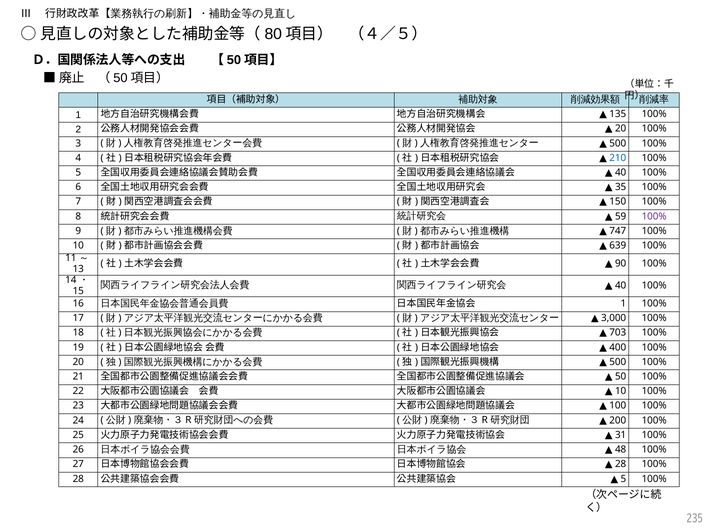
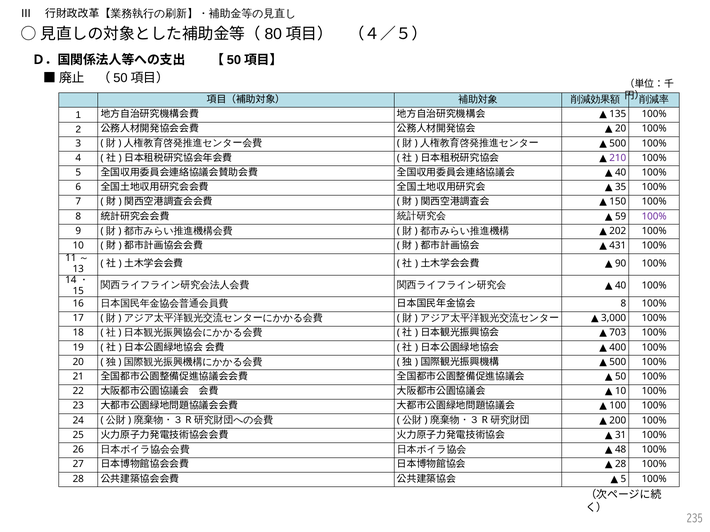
210 colour: blue -> purple
747: 747 -> 202
639: 639 -> 431
1 at (623, 304): 1 -> 8
